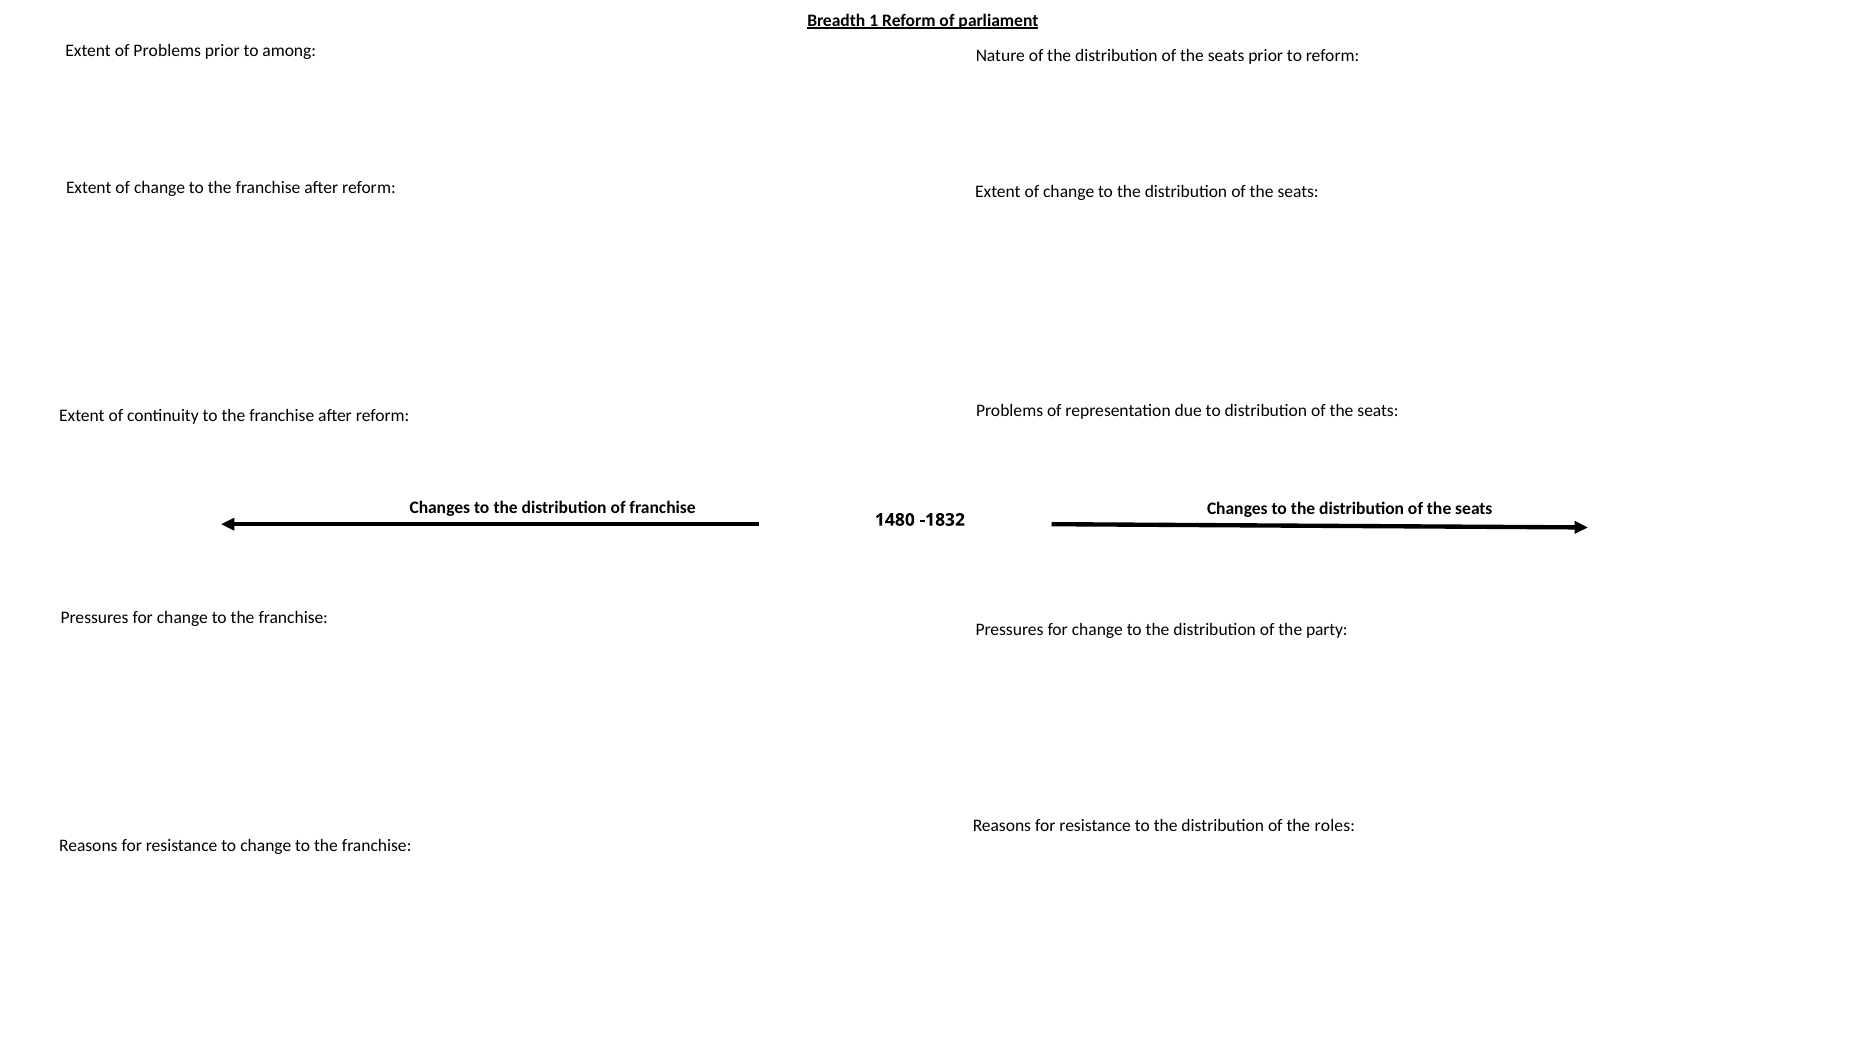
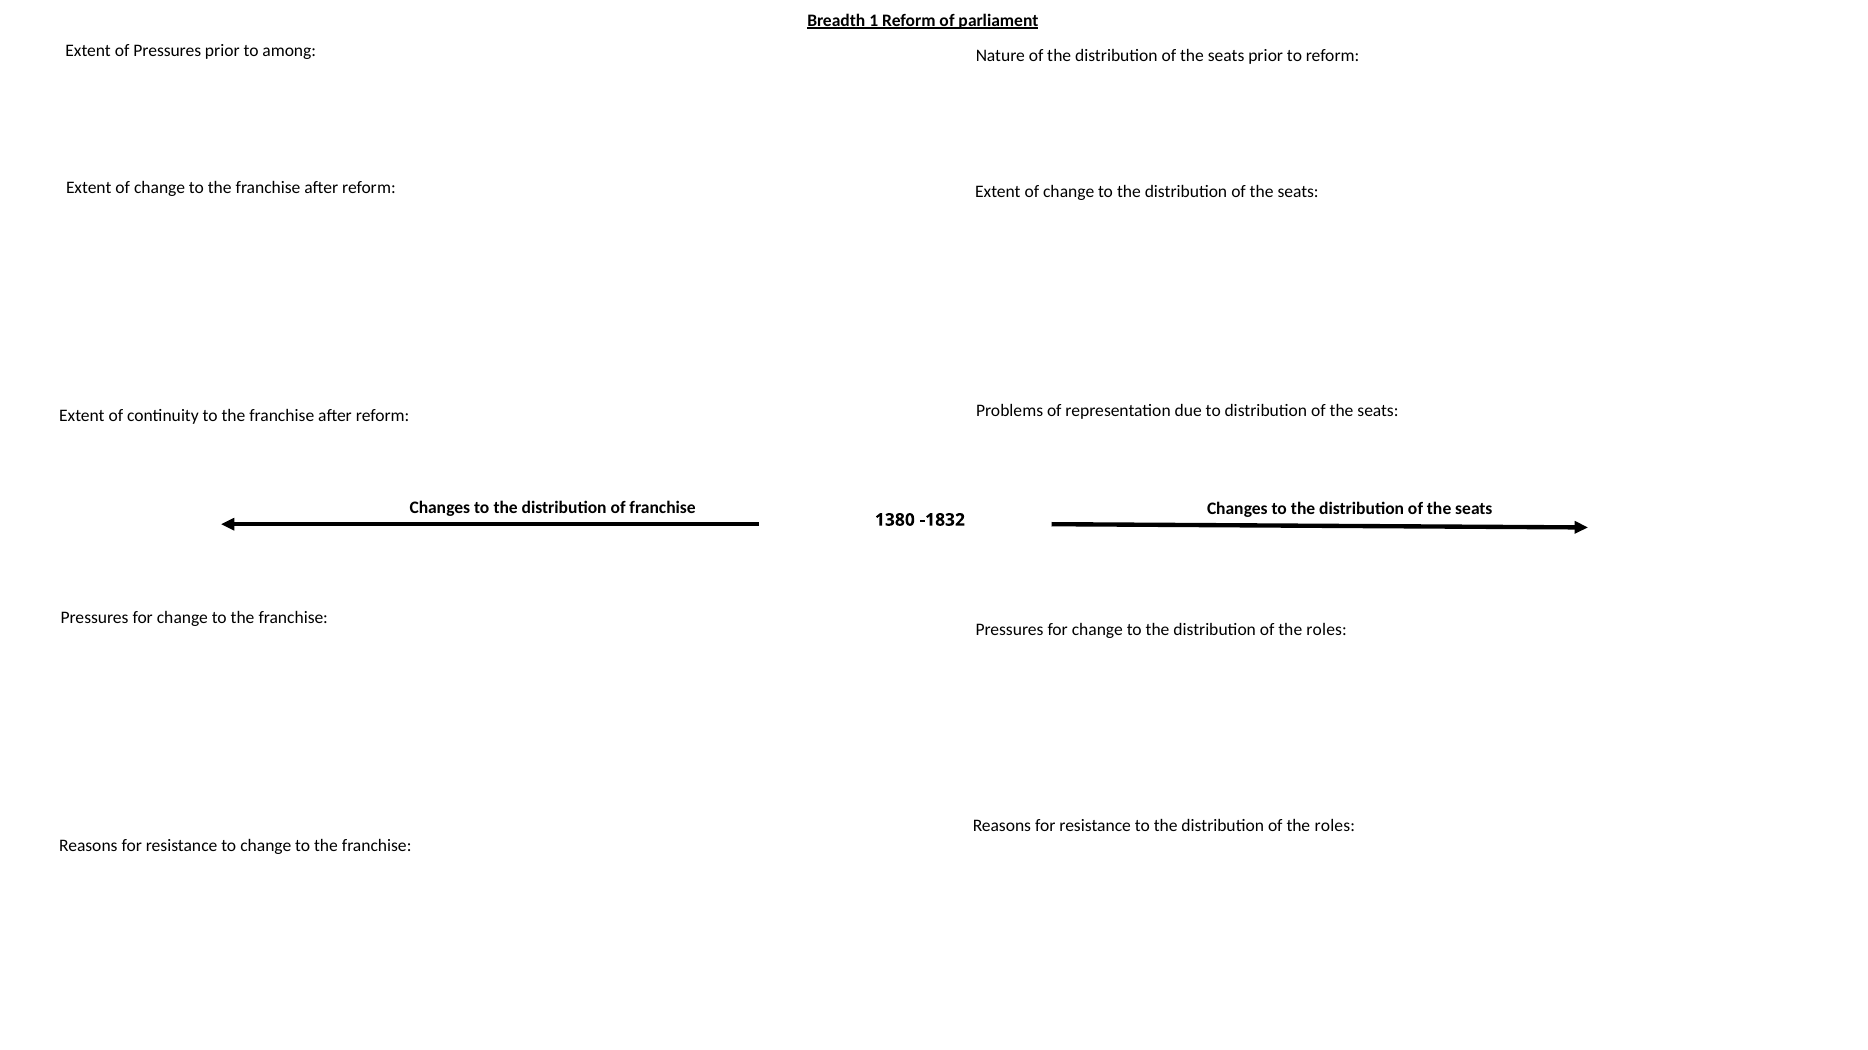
of Problems: Problems -> Pressures
1480: 1480 -> 1380
party at (1327, 630): party -> roles
